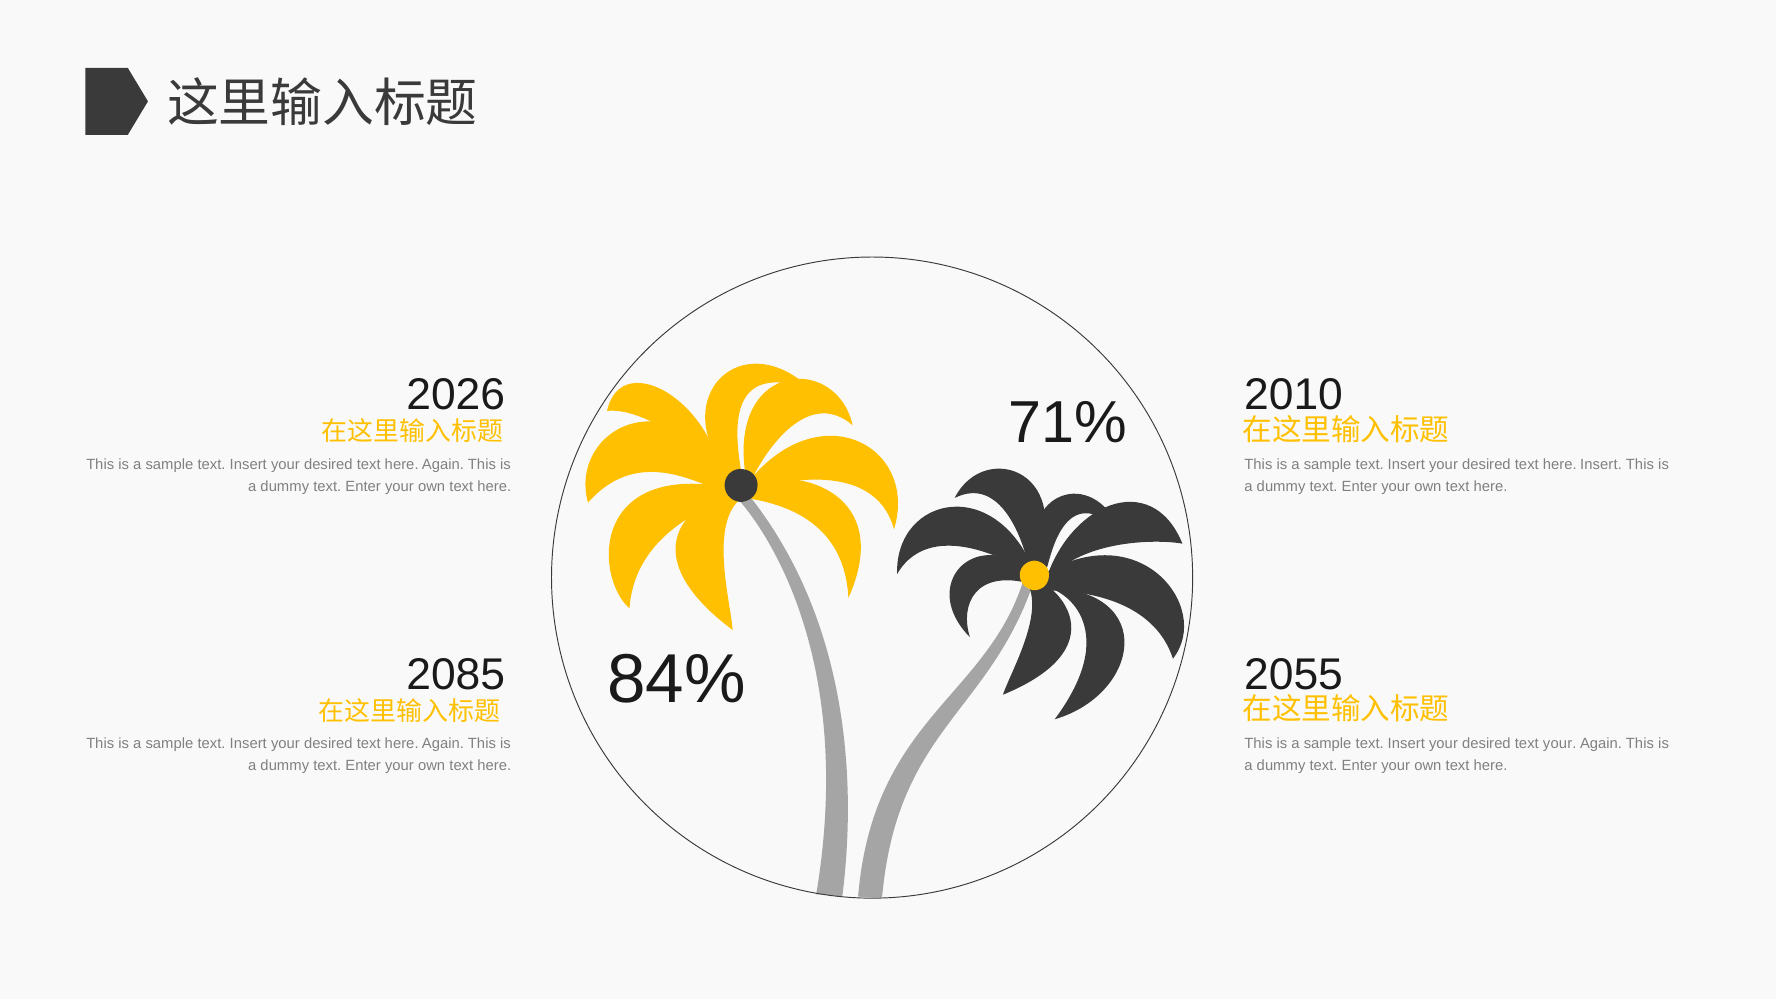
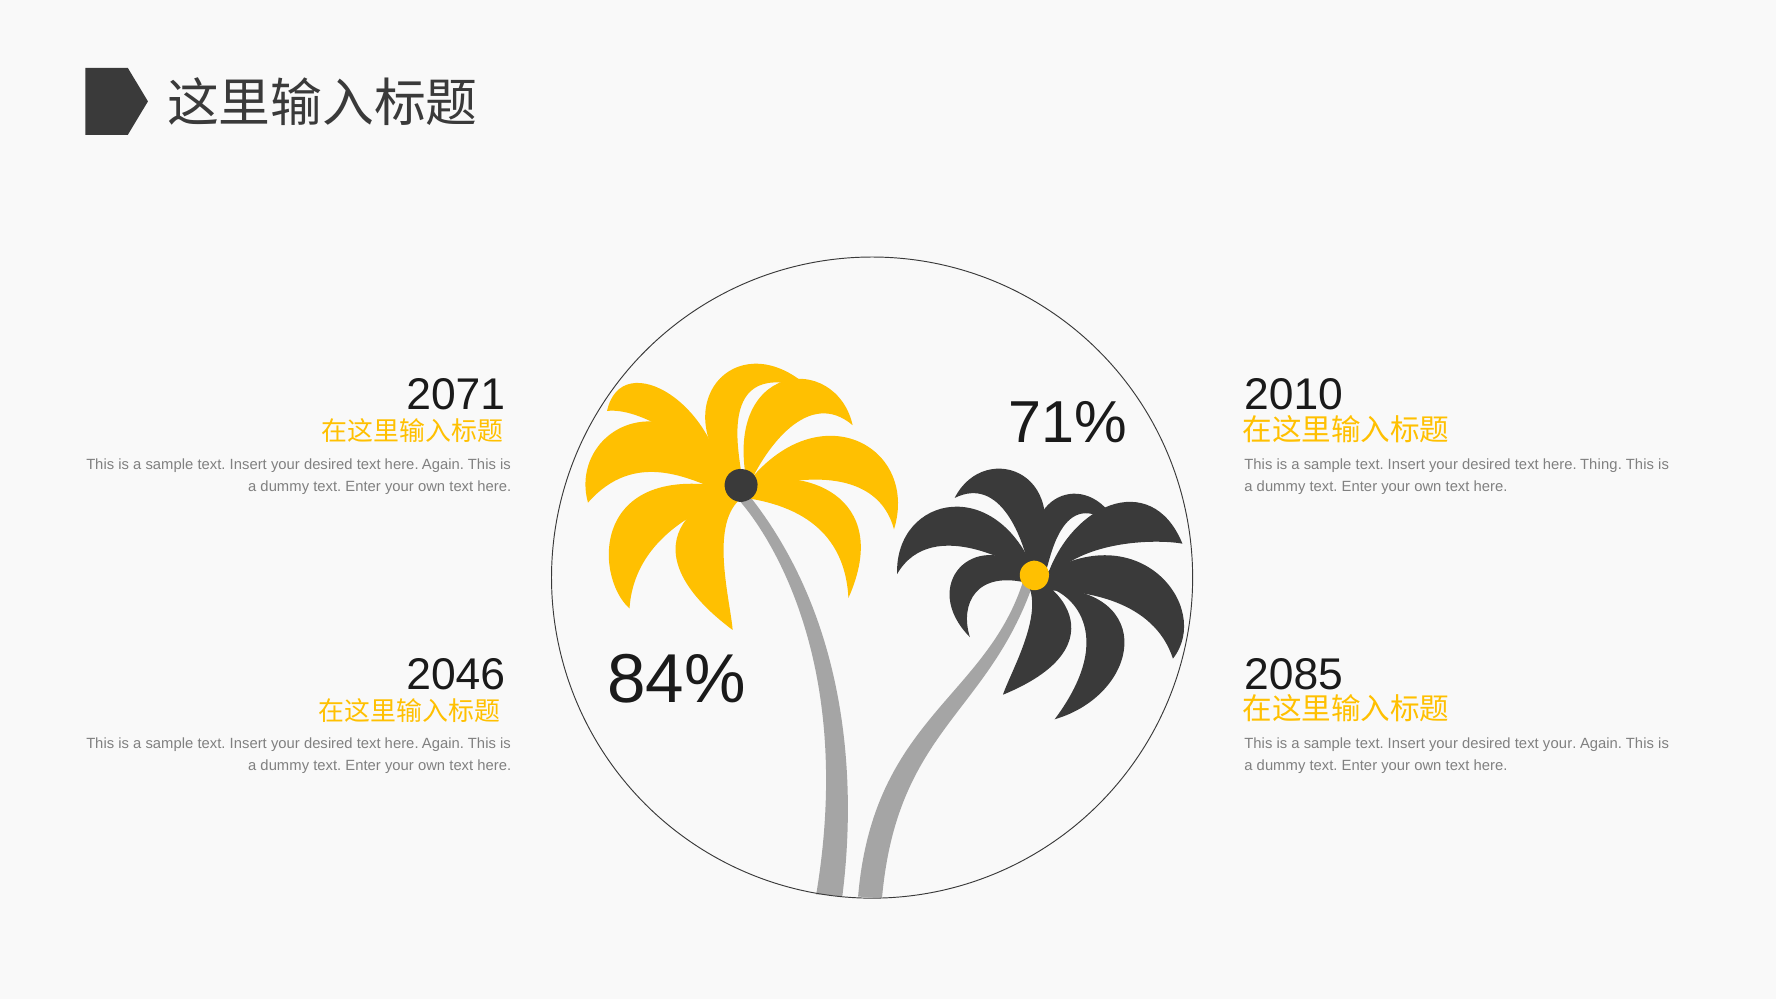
2026: 2026 -> 2071
here Insert: Insert -> Thing
2085: 2085 -> 2046
2055: 2055 -> 2085
